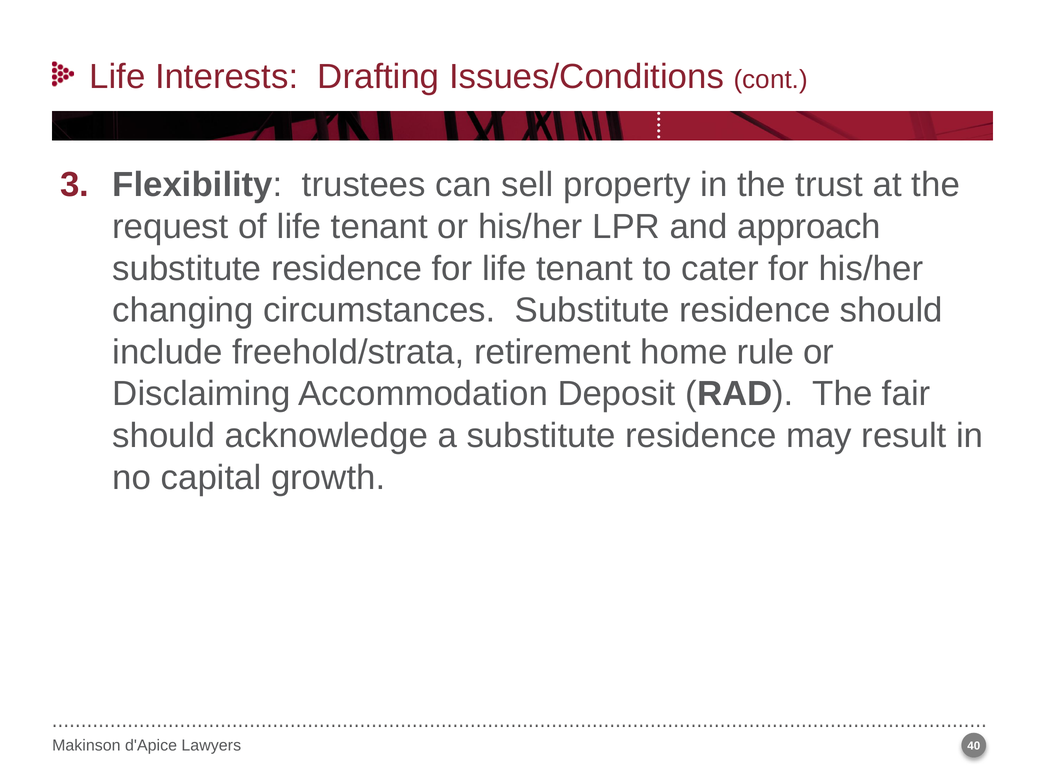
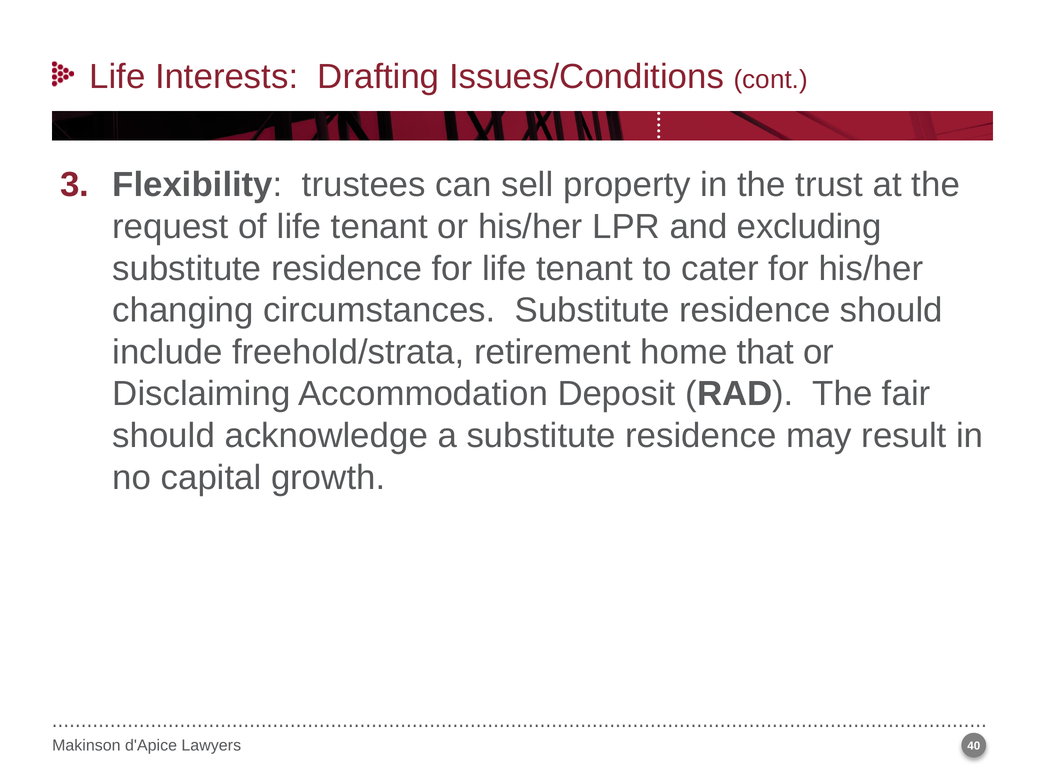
approach: approach -> excluding
rule: rule -> that
